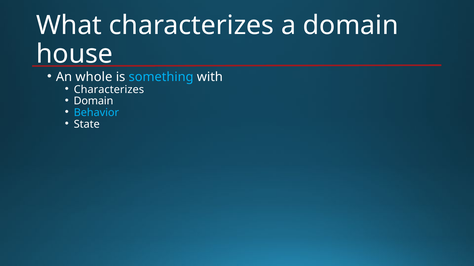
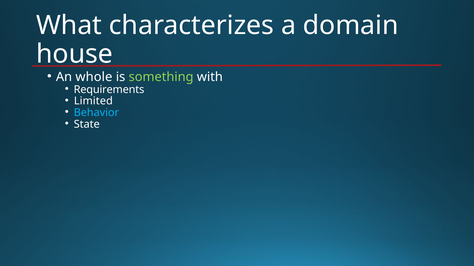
something colour: light blue -> light green
Characterizes at (109, 90): Characterizes -> Requirements
Domain at (93, 101): Domain -> Limited
